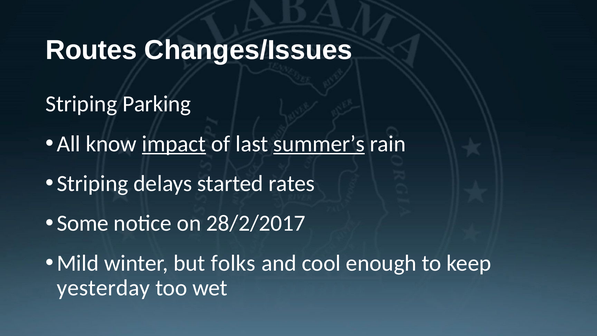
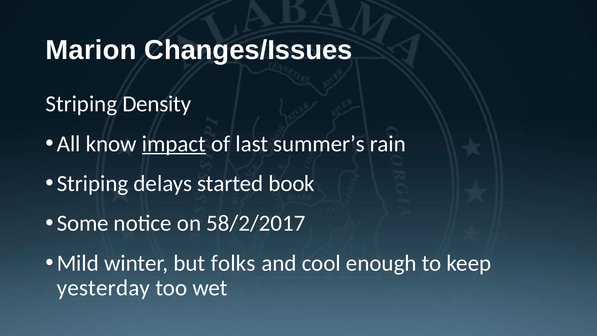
Routes: Routes -> Marion
Parking: Parking -> Density
summer’s underline: present -> none
rates: rates -> book
28/2/2017: 28/2/2017 -> 58/2/2017
